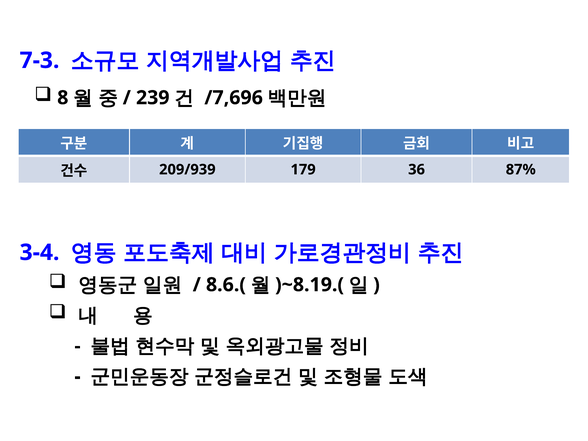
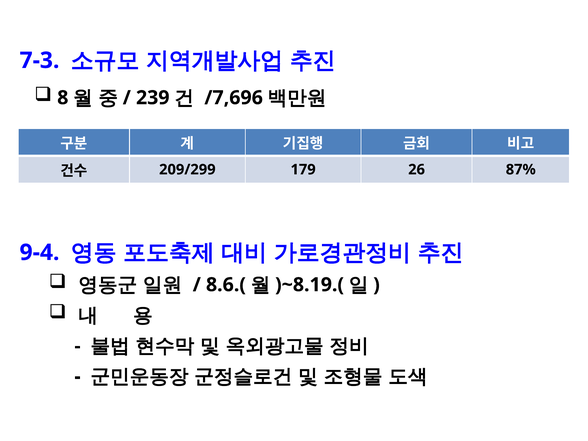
209/939: 209/939 -> 209/299
36: 36 -> 26
3-4: 3-4 -> 9-4
